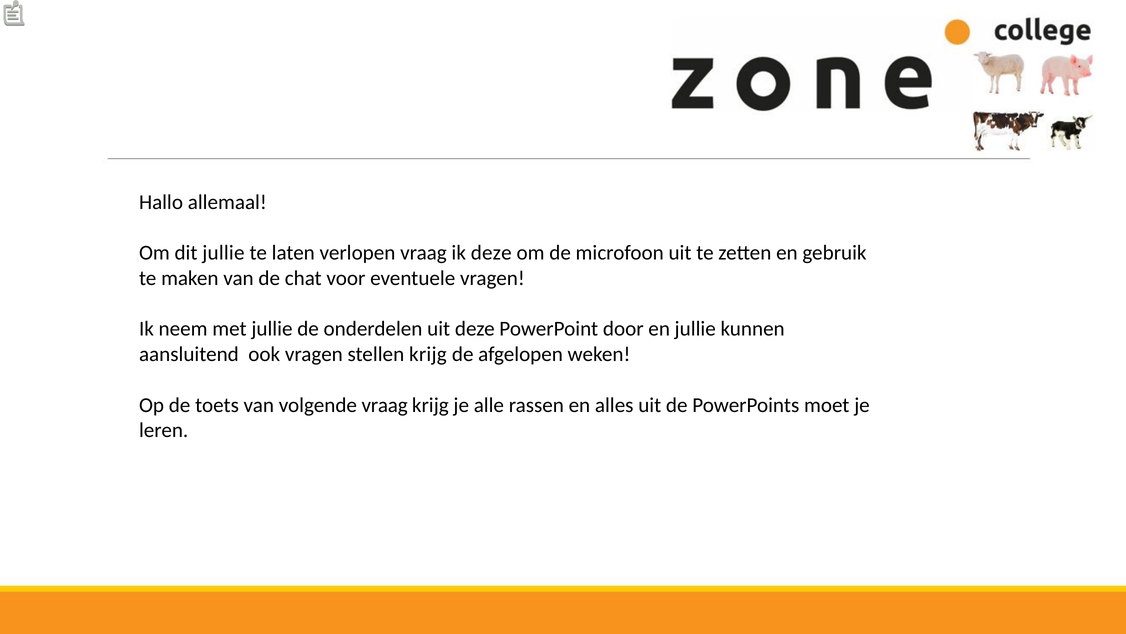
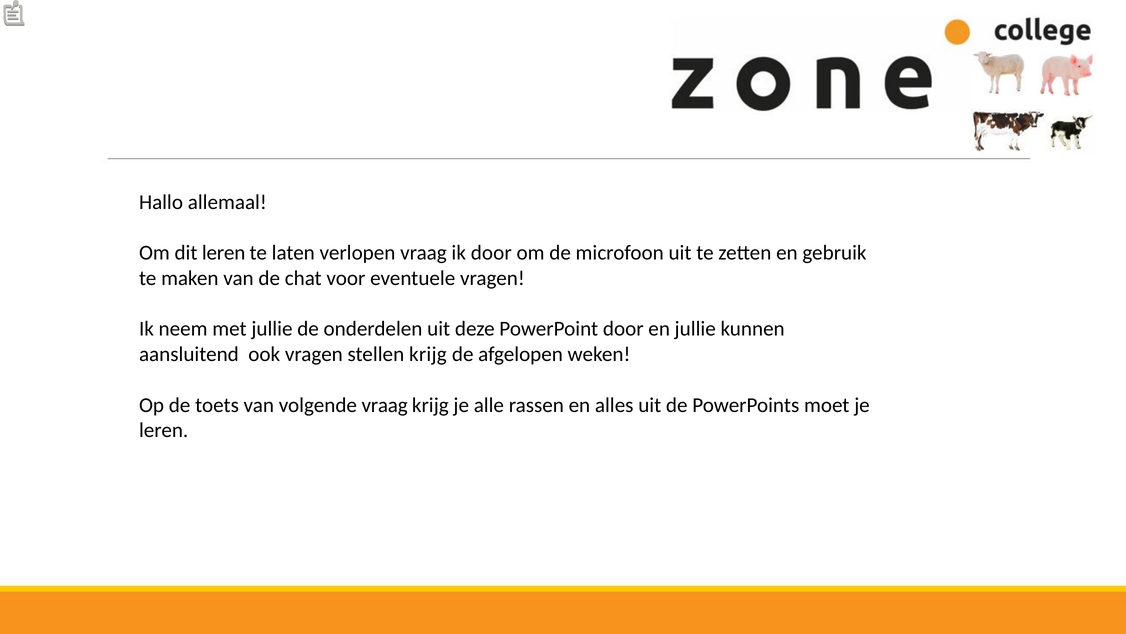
dit jullie: jullie -> leren
ik deze: deze -> door
